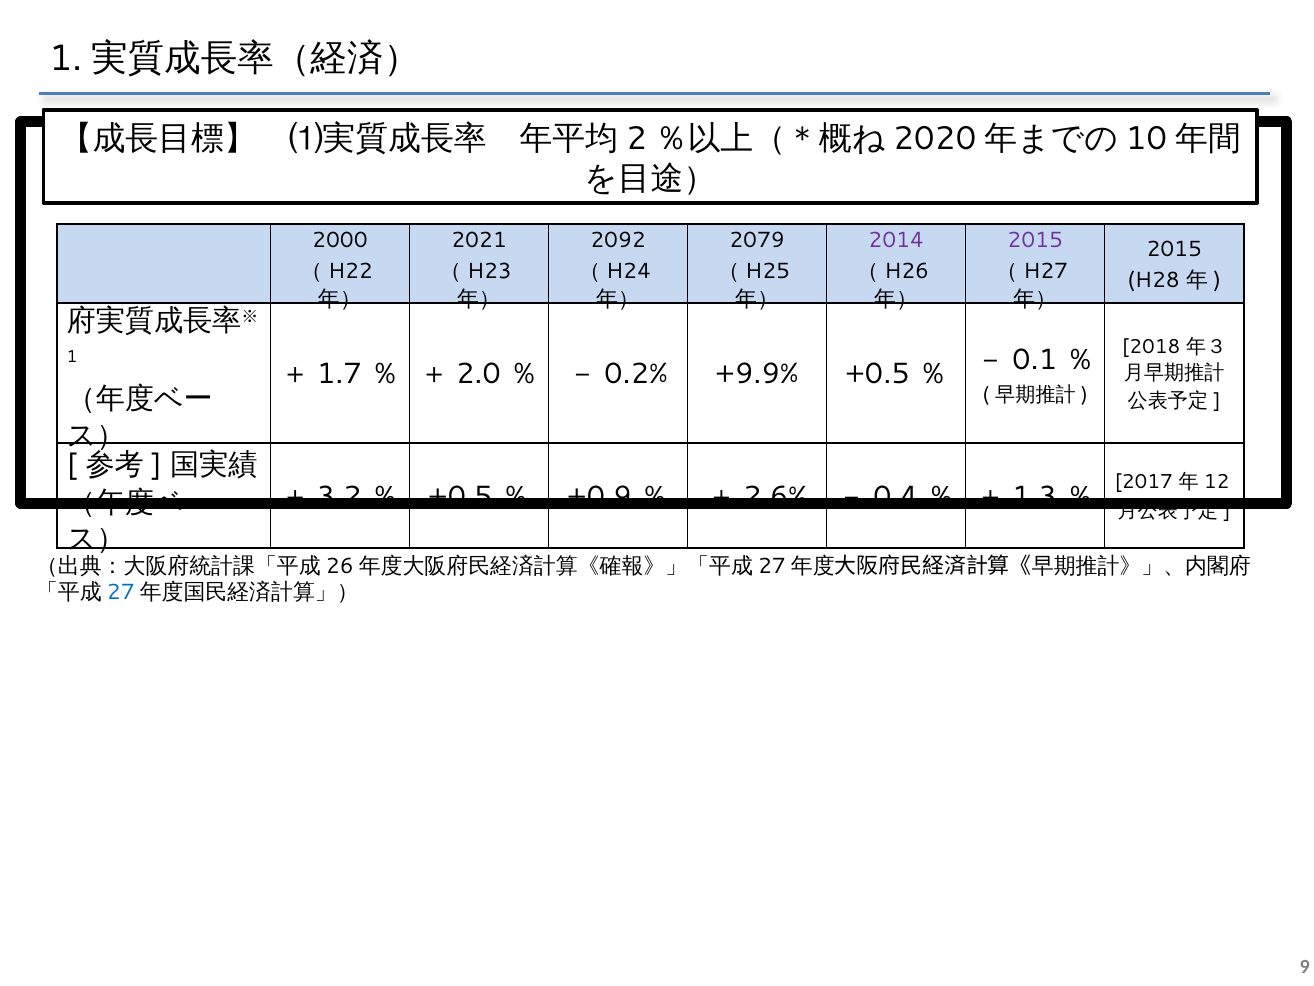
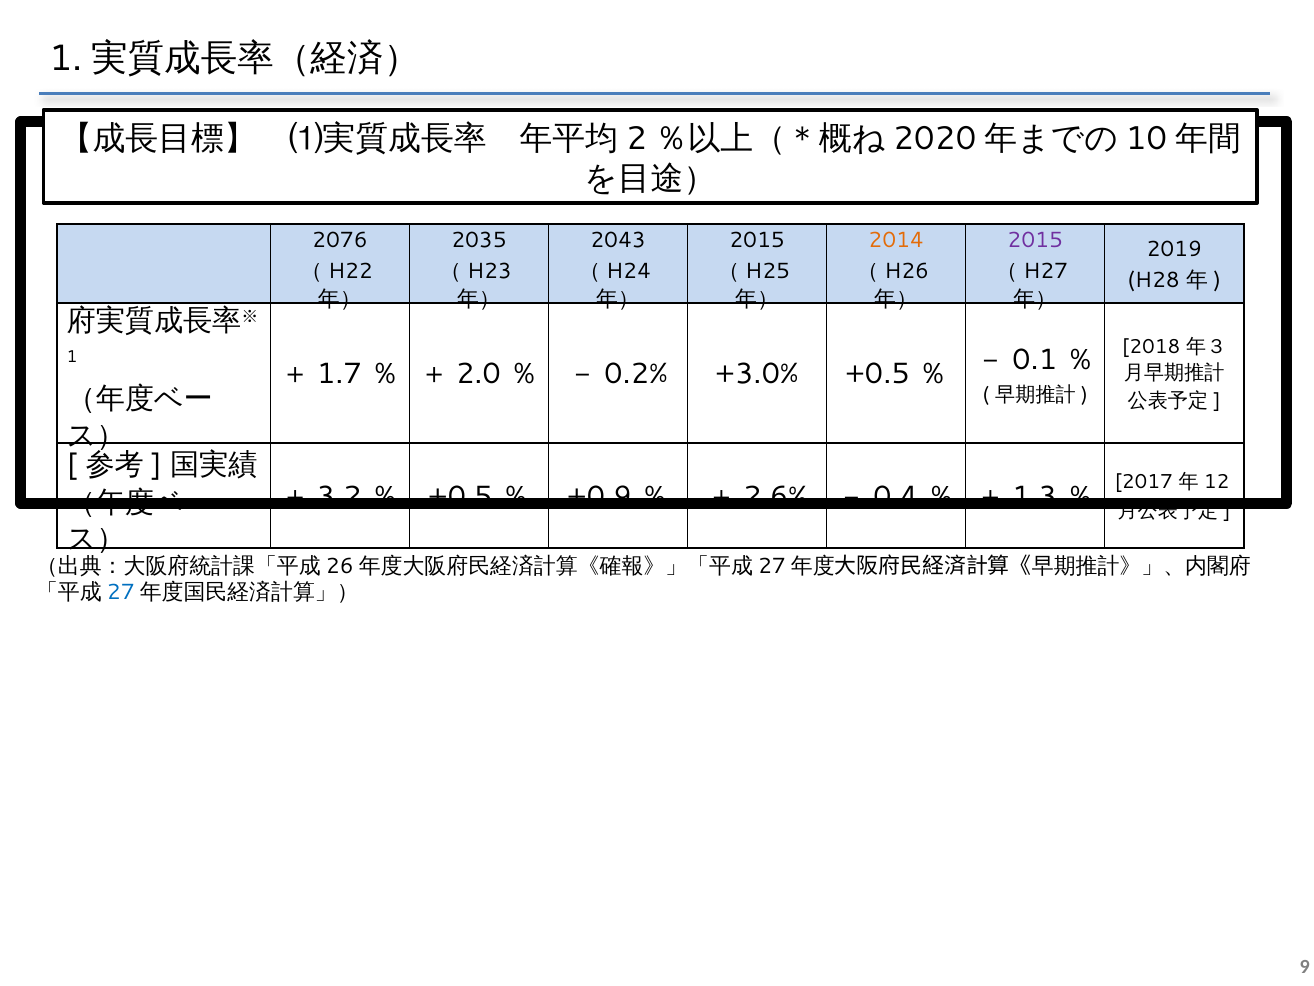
2000: 2000 -> 2076
2021: 2021 -> 2035
2092: 2092 -> 2043
2079 at (757, 240): 2079 -> 2015
2014 colour: purple -> orange
2015 at (1174, 249): 2015 -> 2019
+9.9%: +9.9% -> +3.0%
